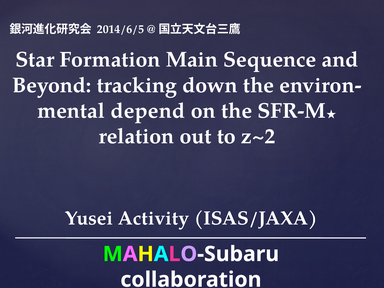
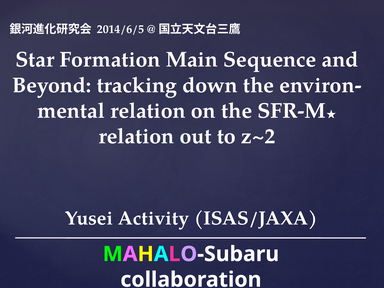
depend at (148, 111): depend -> relation
